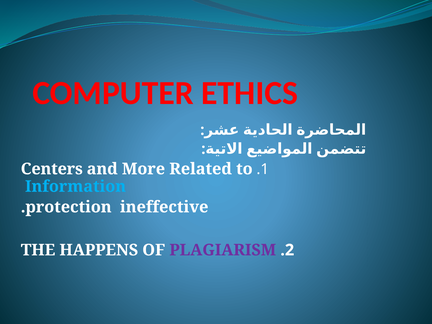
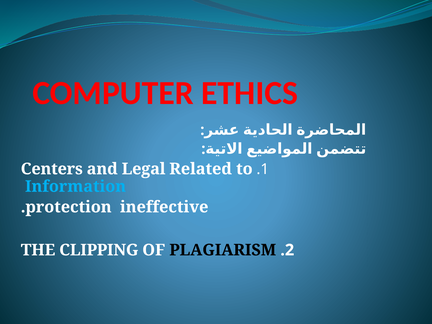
More: More -> Legal
HAPPENS: HAPPENS -> CLIPPING
PLAGIARISM colour: purple -> black
